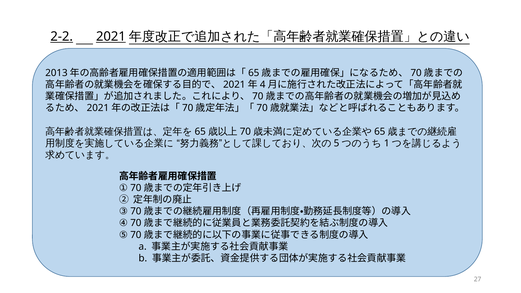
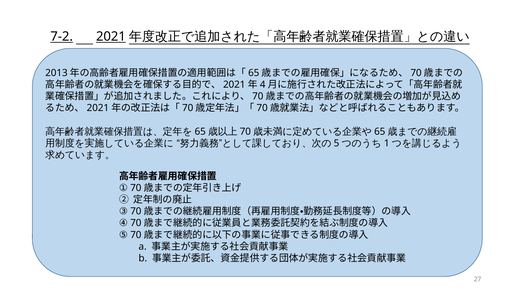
2-2: 2-2 -> 7-2
